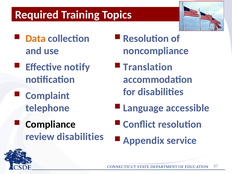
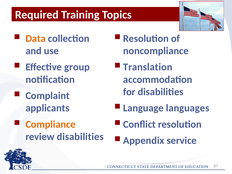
notify: notify -> group
accessible: accessible -> languages
telephone: telephone -> applicants
Compliance colour: black -> orange
